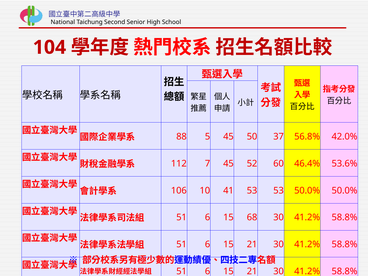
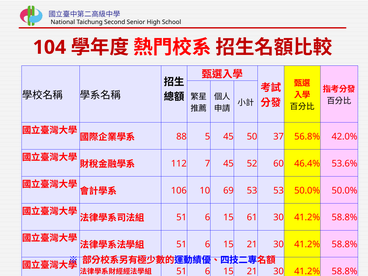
10 41: 41 -> 69
68: 68 -> 61
